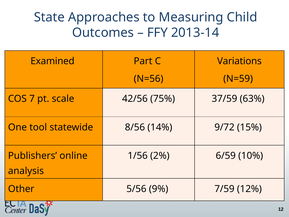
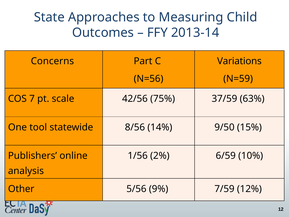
Examined: Examined -> Concerns
9/72: 9/72 -> 9/50
